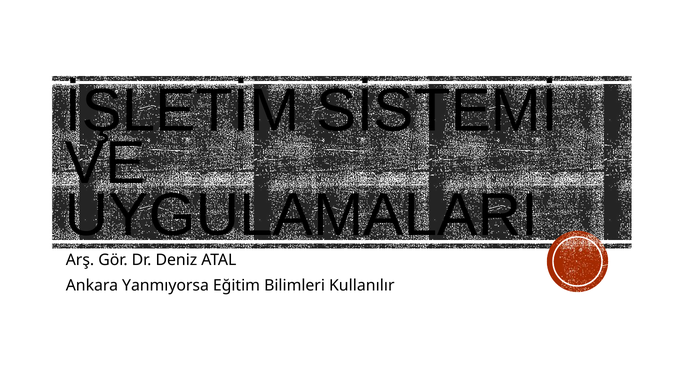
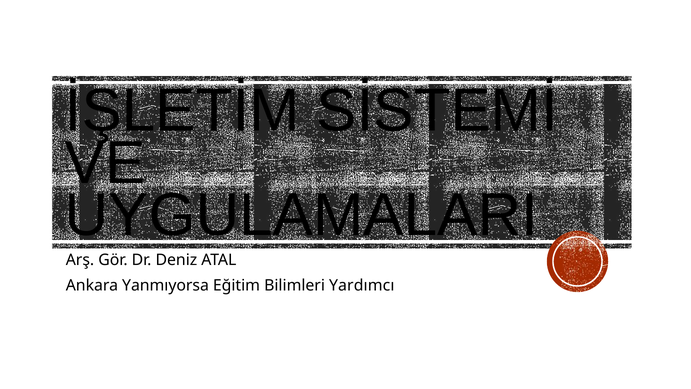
Kullanılır: Kullanılır -> Yardımcı
